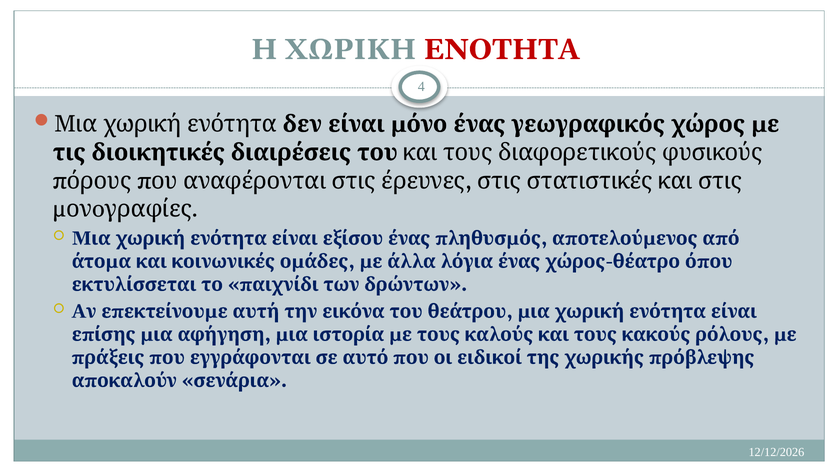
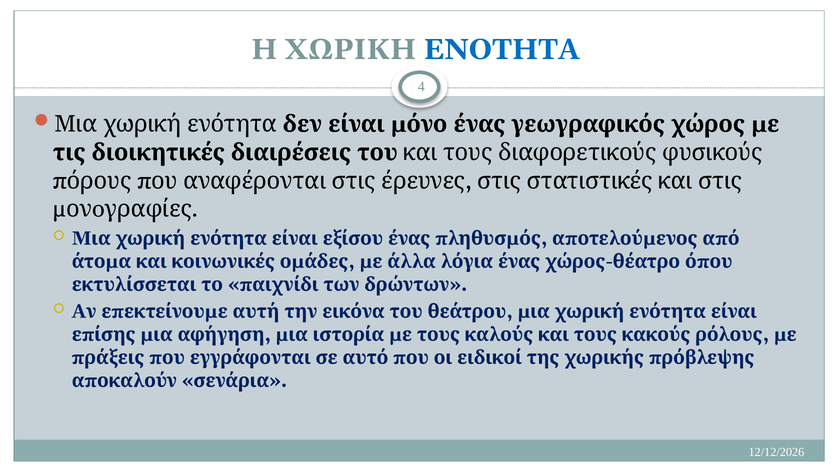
ΕΝΟΤΗΤΑ colour: red -> blue
